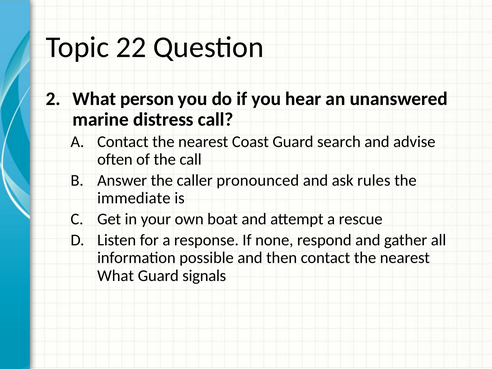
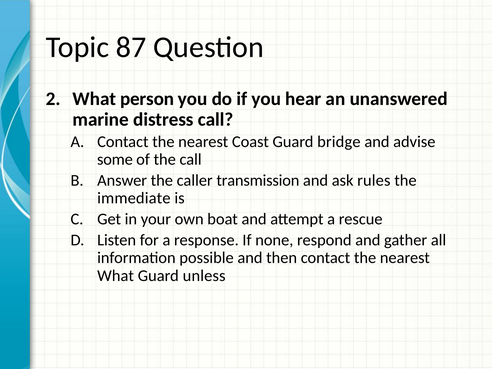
22: 22 -> 87
search: search -> bridge
often: often -> some
pronounced: pronounced -> transmission
signals: signals -> unless
